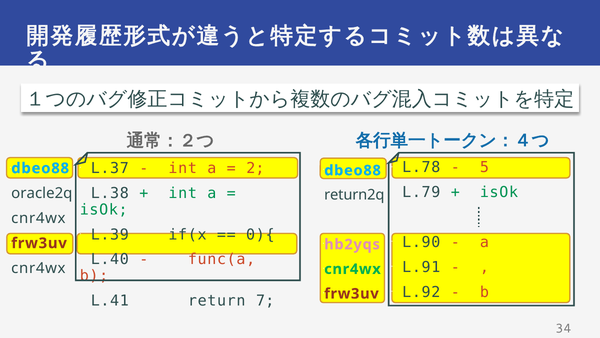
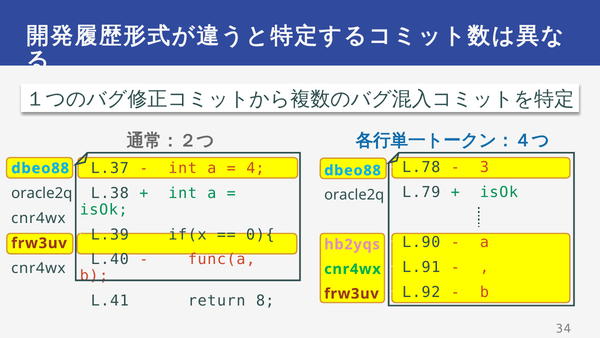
5: 5 -> 3
2: 2 -> 4
return2q at (354, 195): return2q -> oracle2q
7: 7 -> 8
